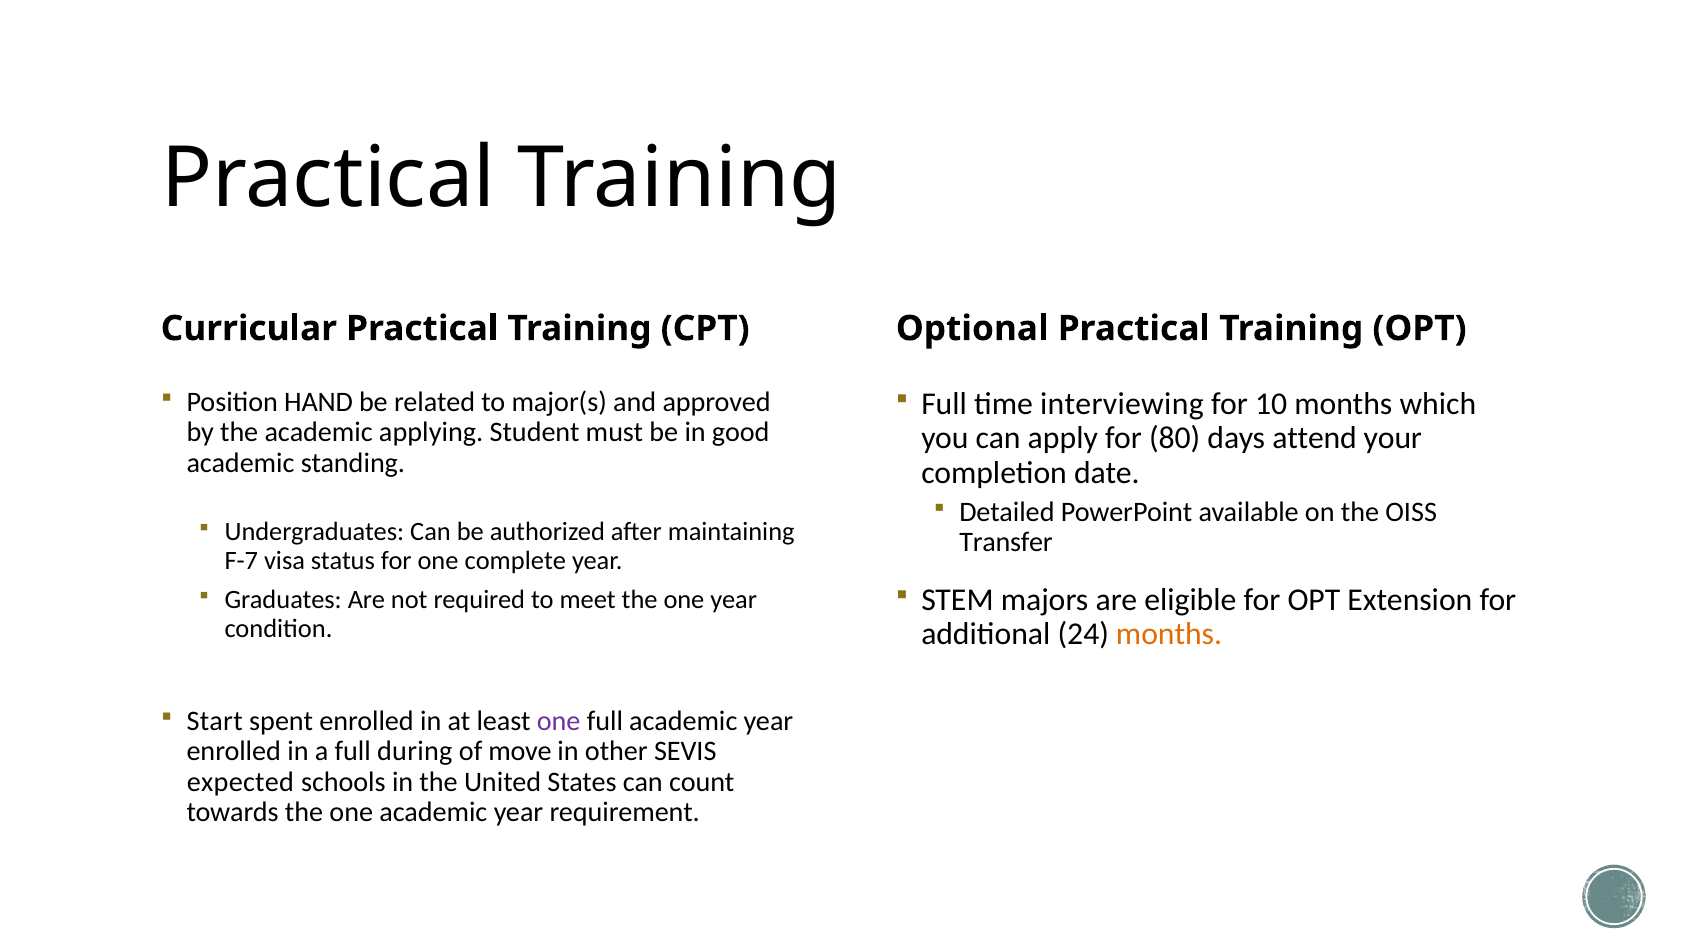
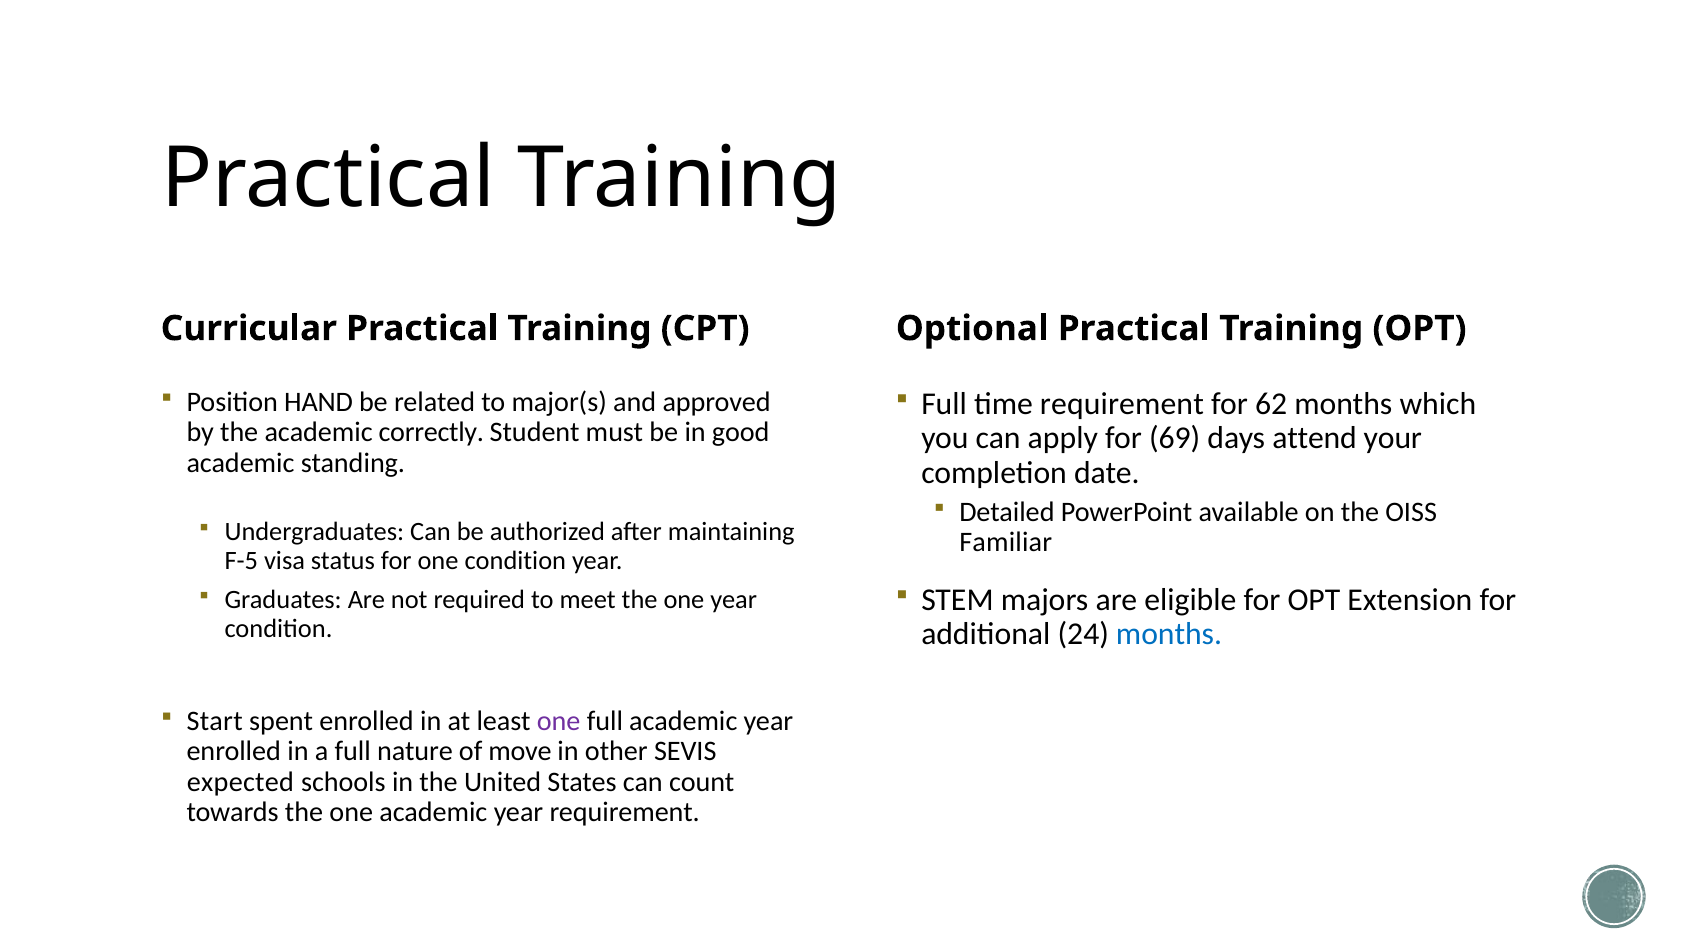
time interviewing: interviewing -> requirement
10: 10 -> 62
applying: applying -> correctly
80: 80 -> 69
Transfer: Transfer -> Familiar
F-7: F-7 -> F-5
one complete: complete -> condition
months at (1169, 634) colour: orange -> blue
during: during -> nature
